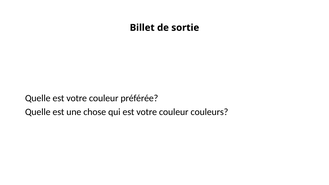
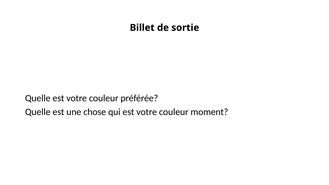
couleurs: couleurs -> moment
